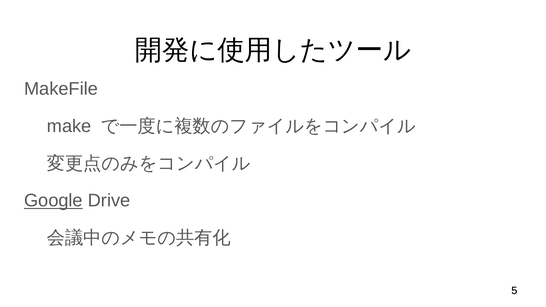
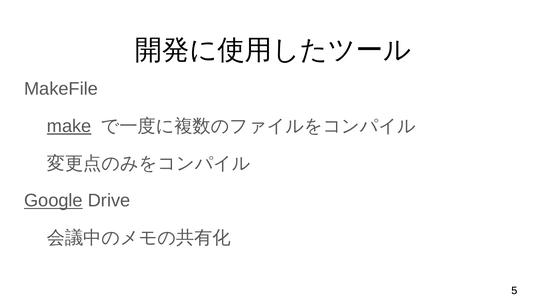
make underline: none -> present
